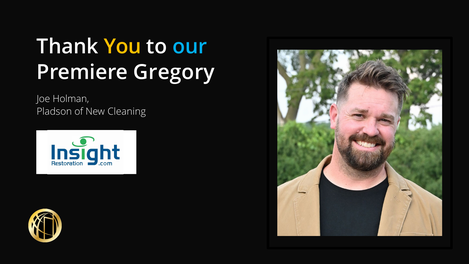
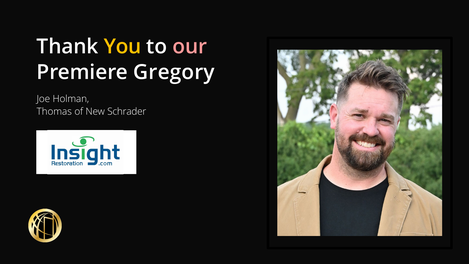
our colour: light blue -> pink
Pladson: Pladson -> Thomas
Cleaning: Cleaning -> Schrader
